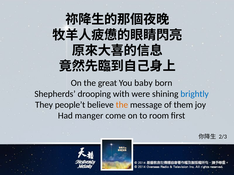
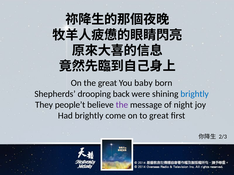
with: with -> back
the at (122, 105) colour: orange -> purple
them: them -> night
Had manger: manger -> brightly
to room: room -> great
